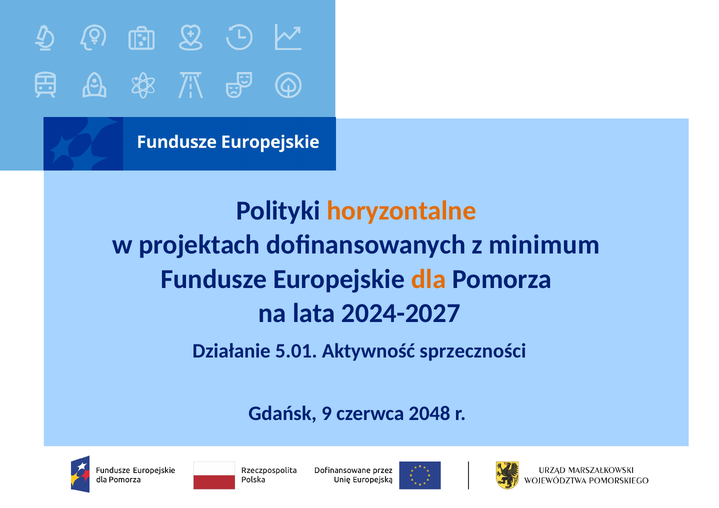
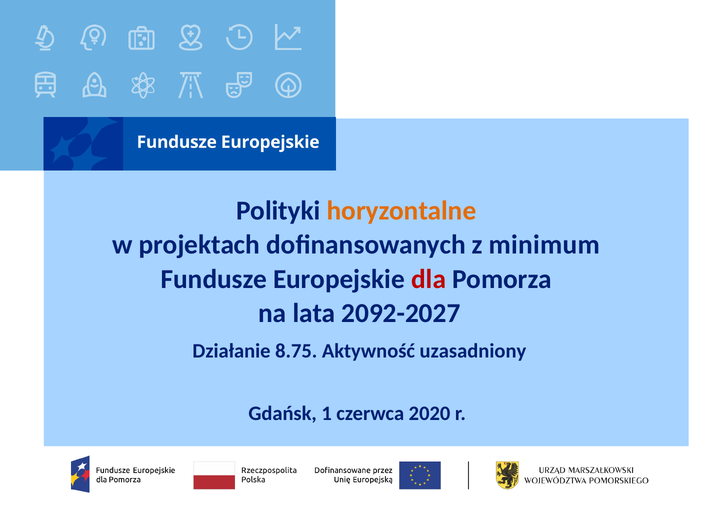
dla colour: orange -> red
2024-2027: 2024-2027 -> 2092-2027
5.01: 5.01 -> 8.75
sprzeczności: sprzeczności -> uzasadniony
9: 9 -> 1
2048: 2048 -> 2020
